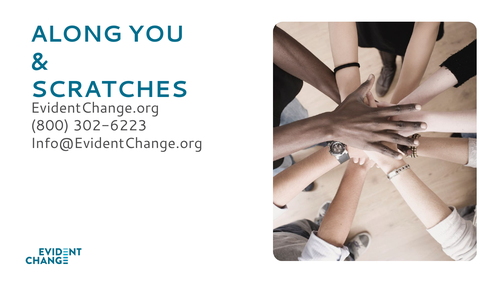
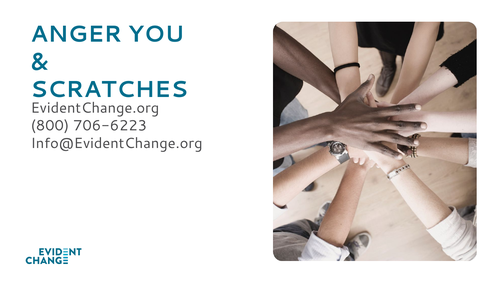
ALONG: ALONG -> ANGER
302-6223: 302-6223 -> 706-6223
